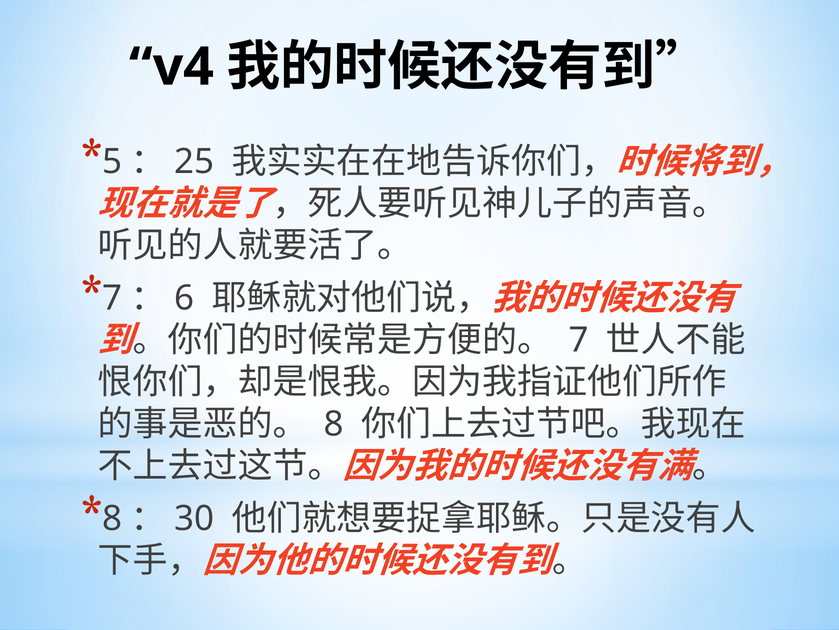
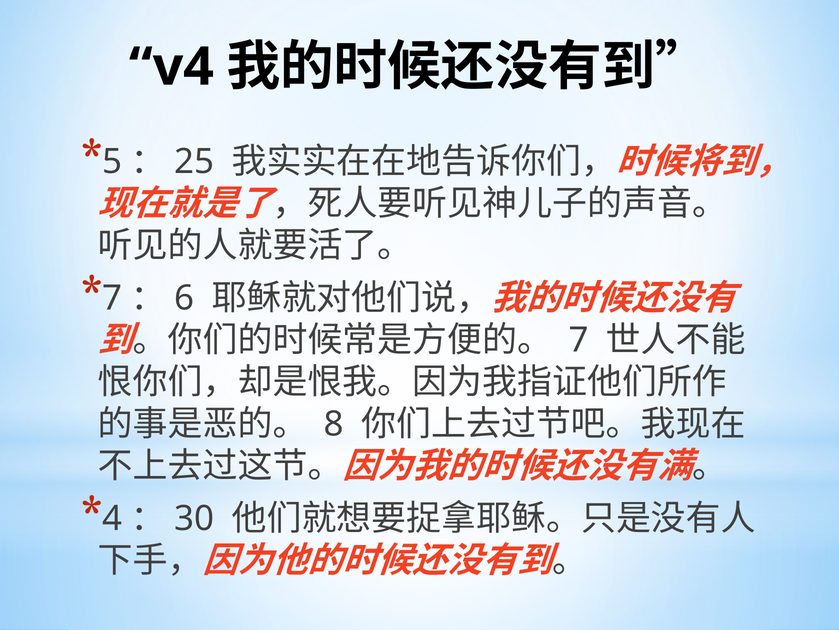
8 at (112, 518): 8 -> 4
